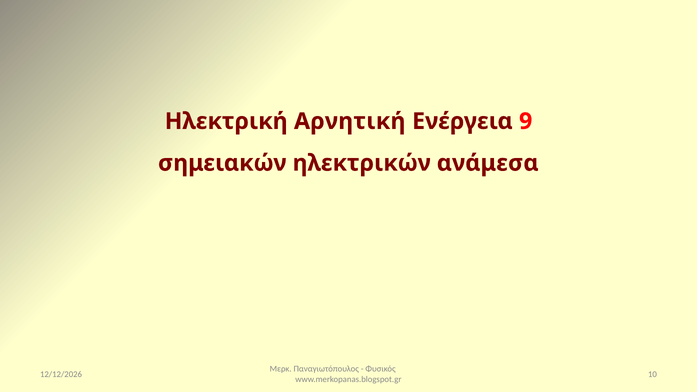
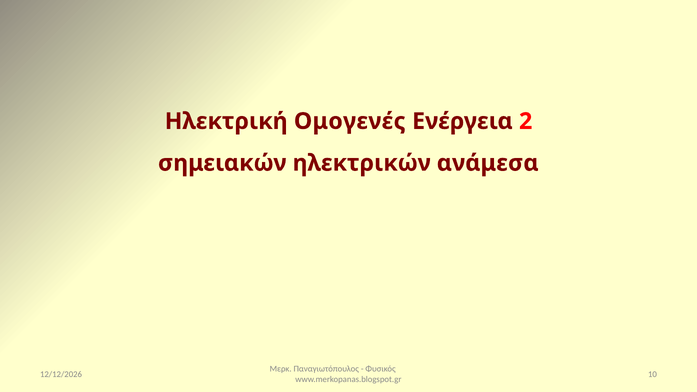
Αρνητική: Αρνητική -> Ομογενές
9: 9 -> 2
